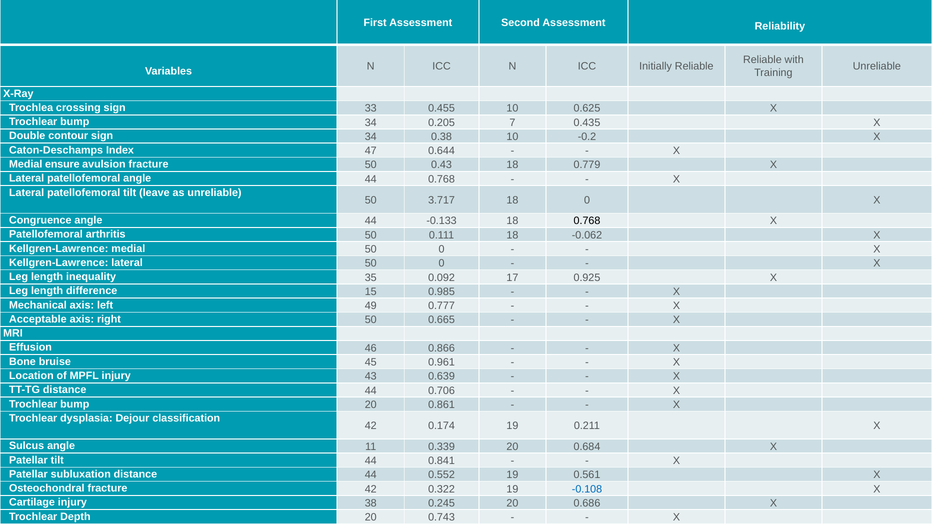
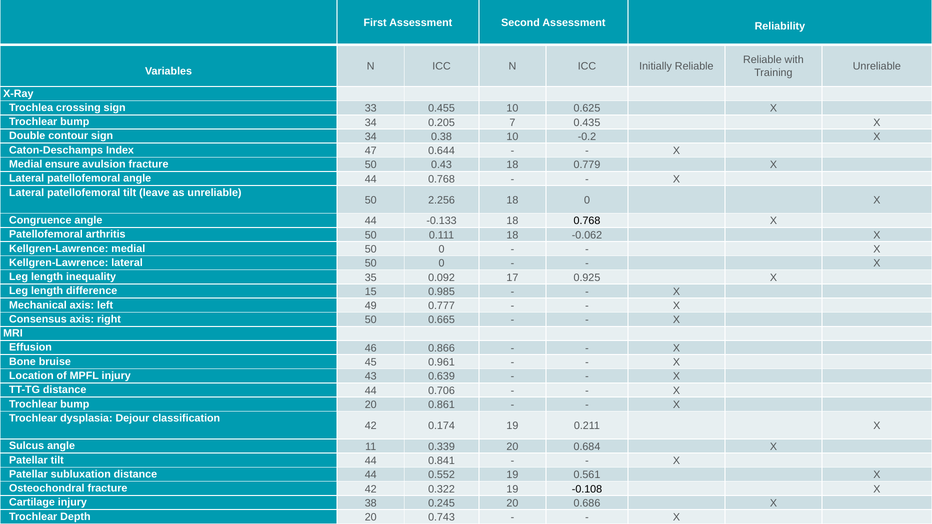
3.717: 3.717 -> 2.256
Acceptable: Acceptable -> Consensus
-0.108 colour: blue -> black
